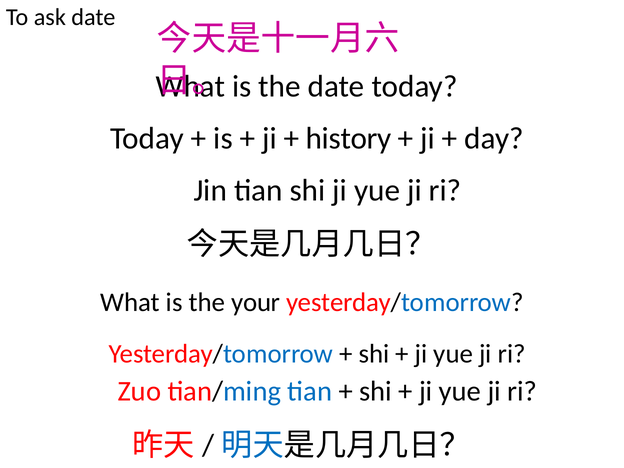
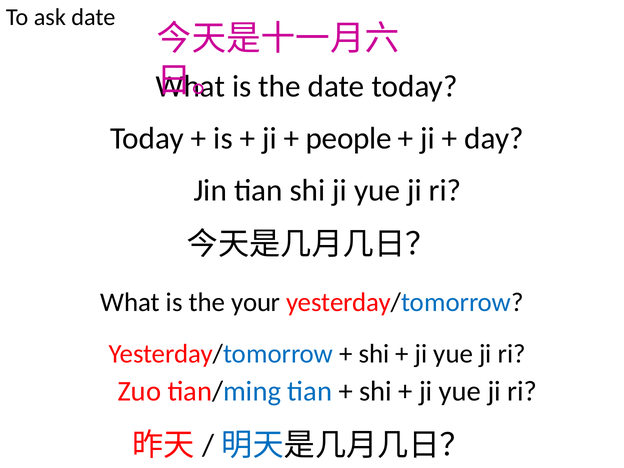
history: history -> people
